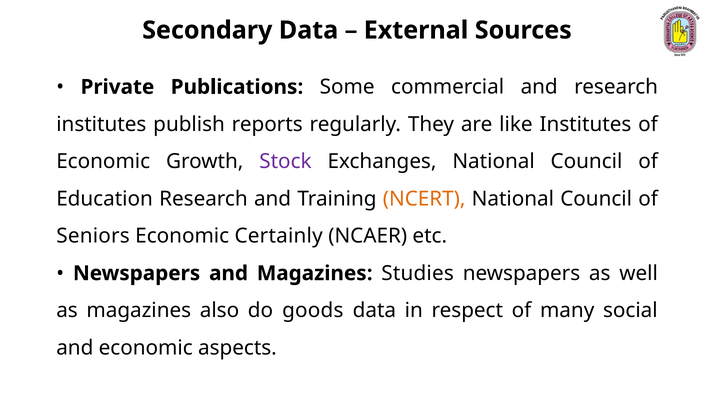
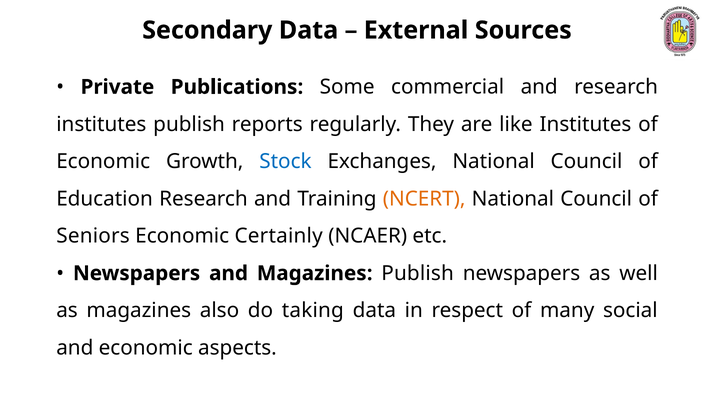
Stock colour: purple -> blue
Magazines Studies: Studies -> Publish
goods: goods -> taking
